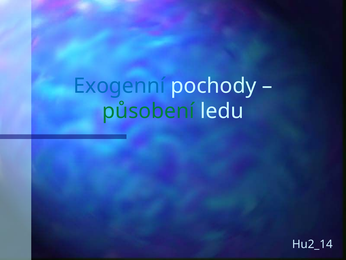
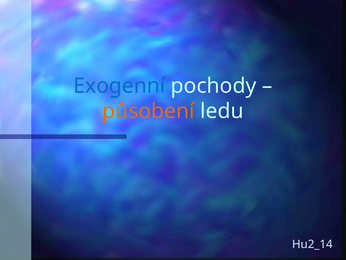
působení colour: green -> orange
